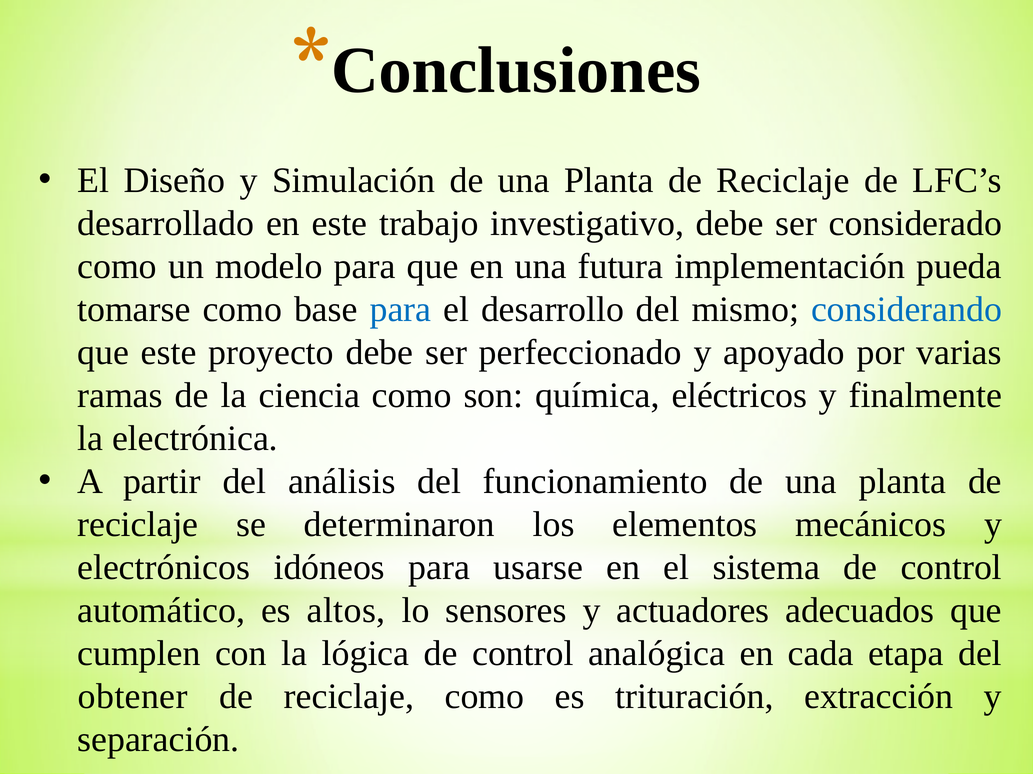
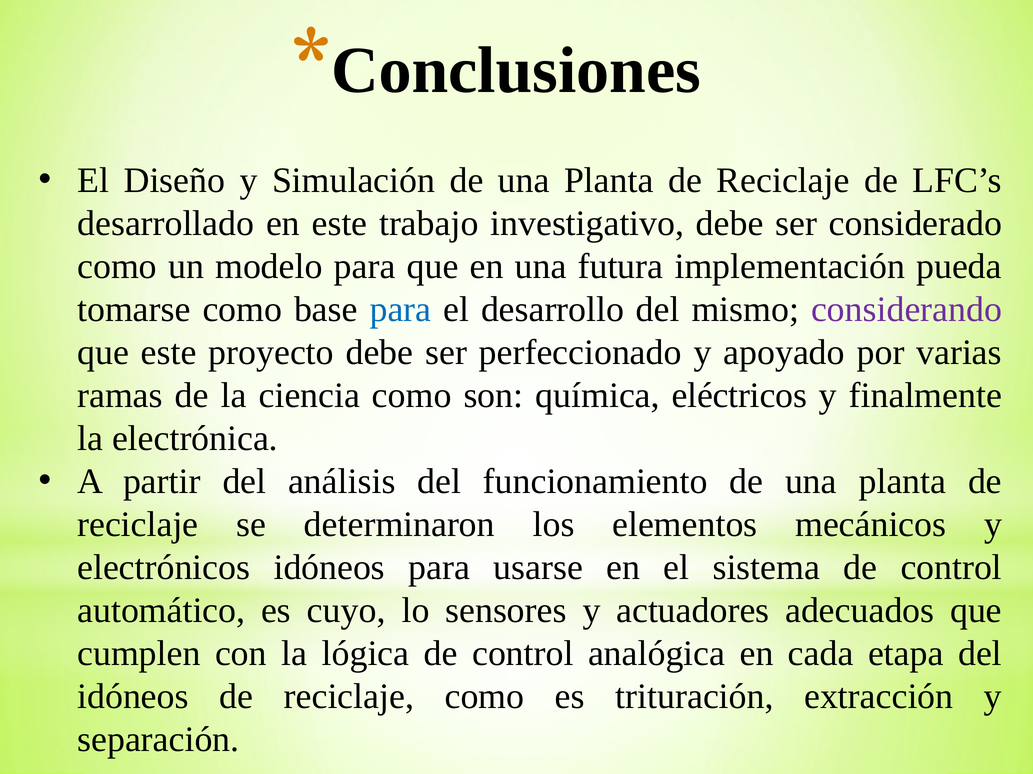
considerando colour: blue -> purple
altos: altos -> cuyo
obtener at (133, 697): obtener -> idóneos
